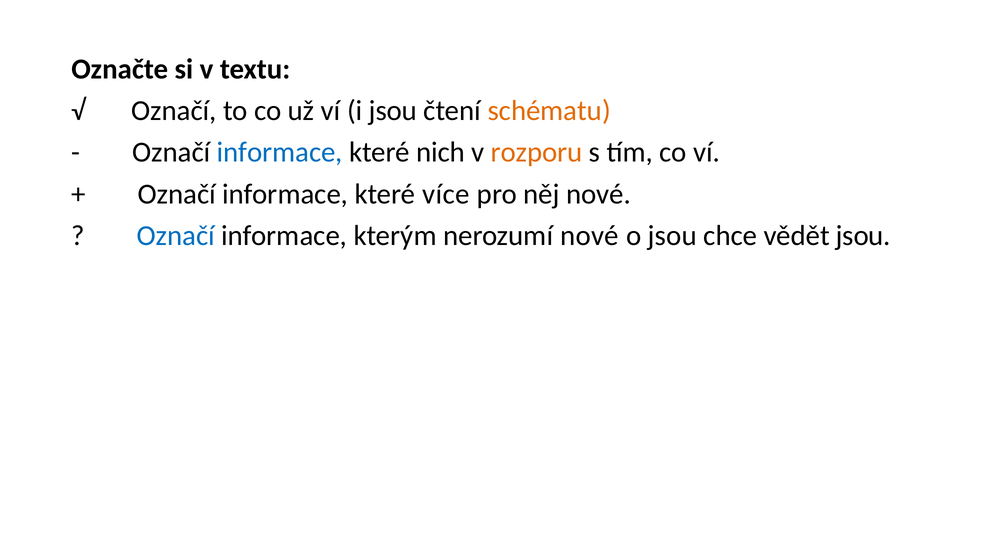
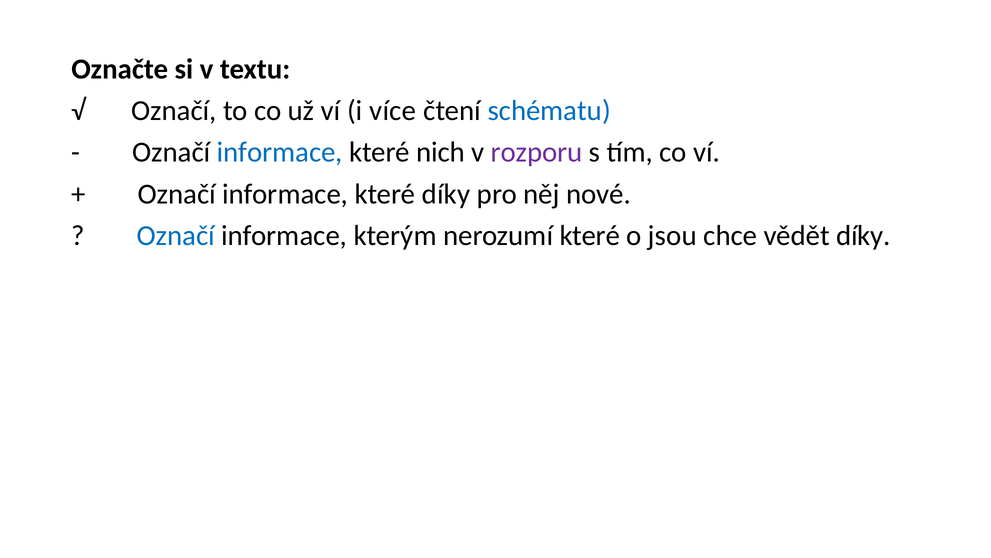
i jsou: jsou -> více
schématu colour: orange -> blue
rozporu colour: orange -> purple
které více: více -> díky
nerozumí nové: nové -> které
vědět jsou: jsou -> díky
